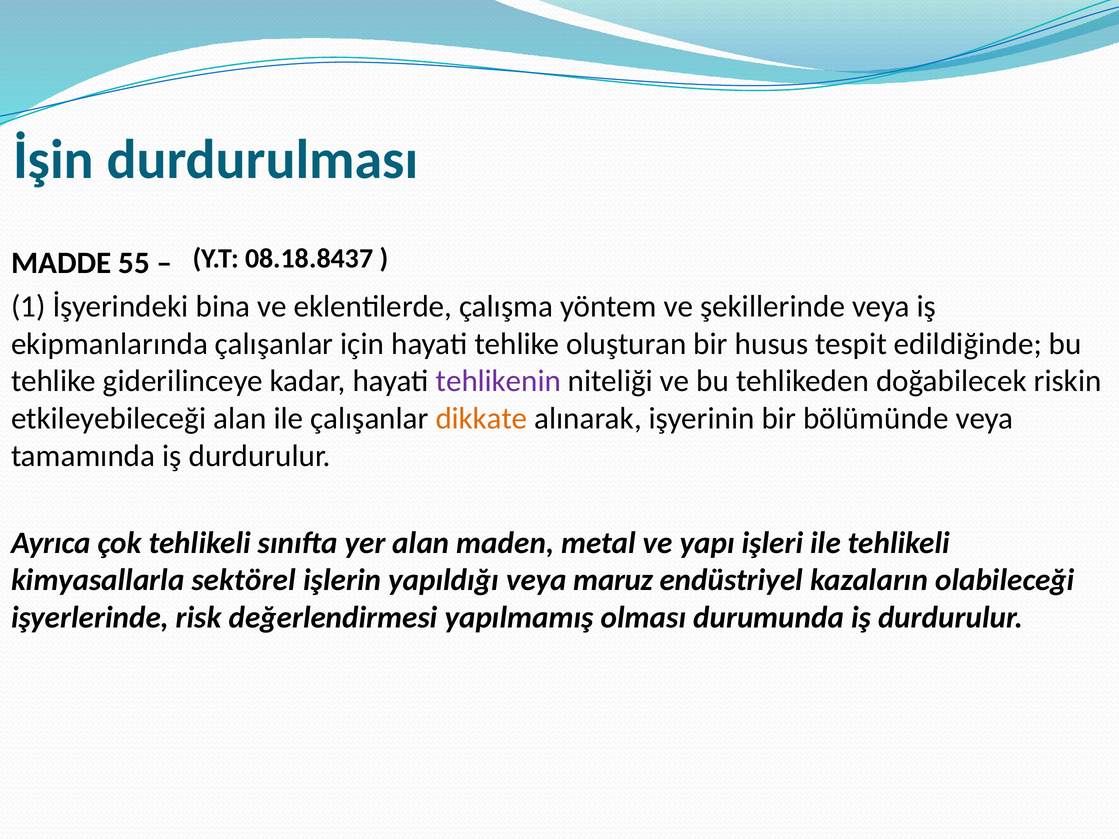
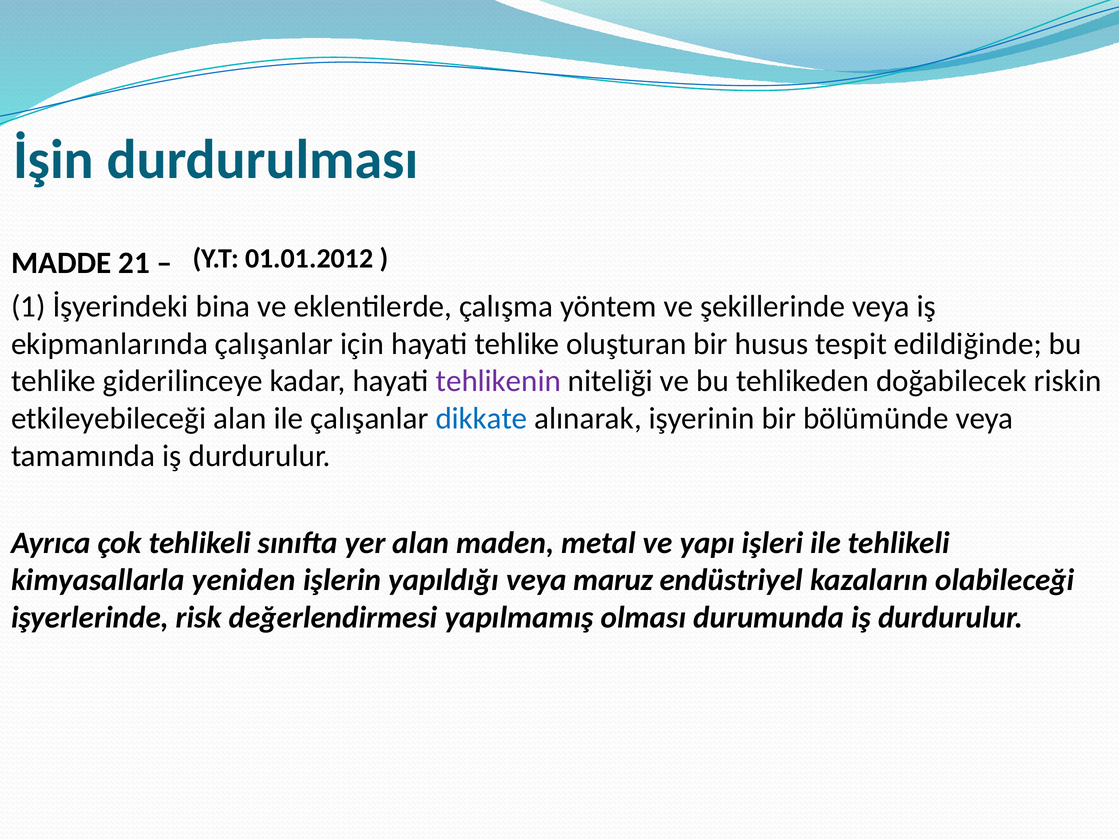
08.18.8437: 08.18.8437 -> 01.01.2012
55: 55 -> 21
dikkate colour: orange -> blue
sektörel: sektörel -> yeniden
